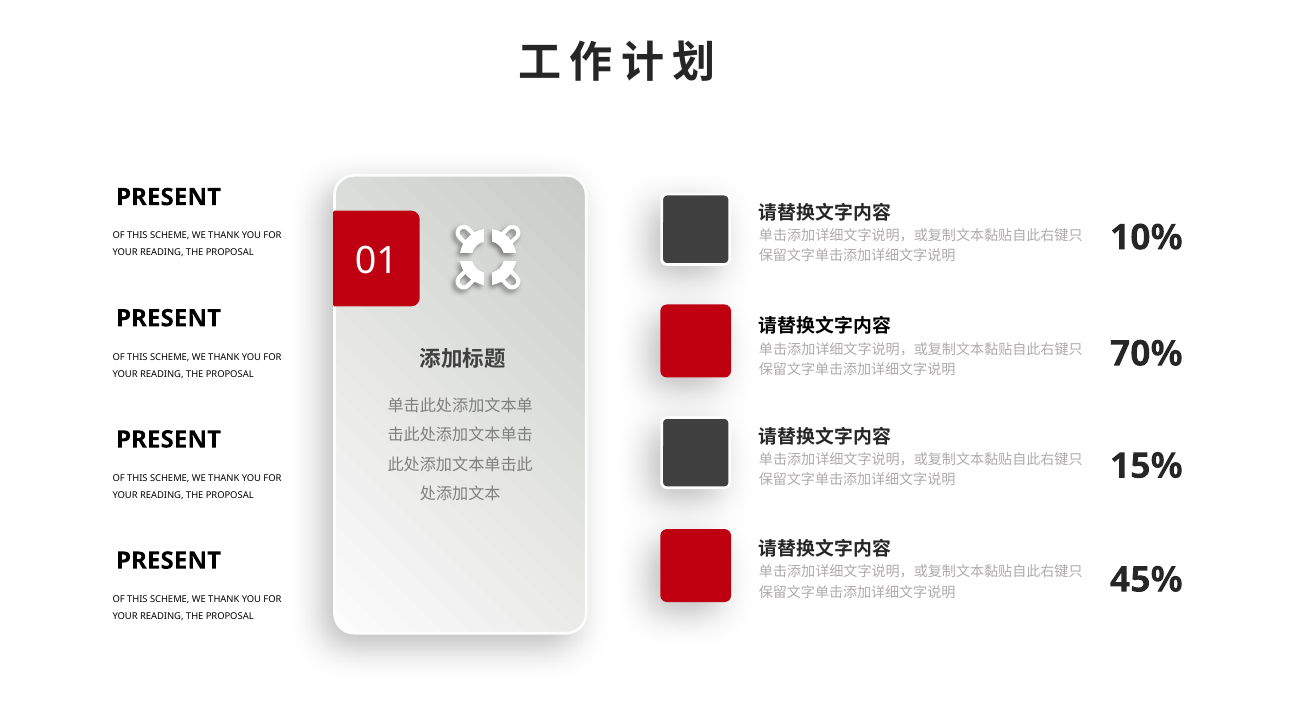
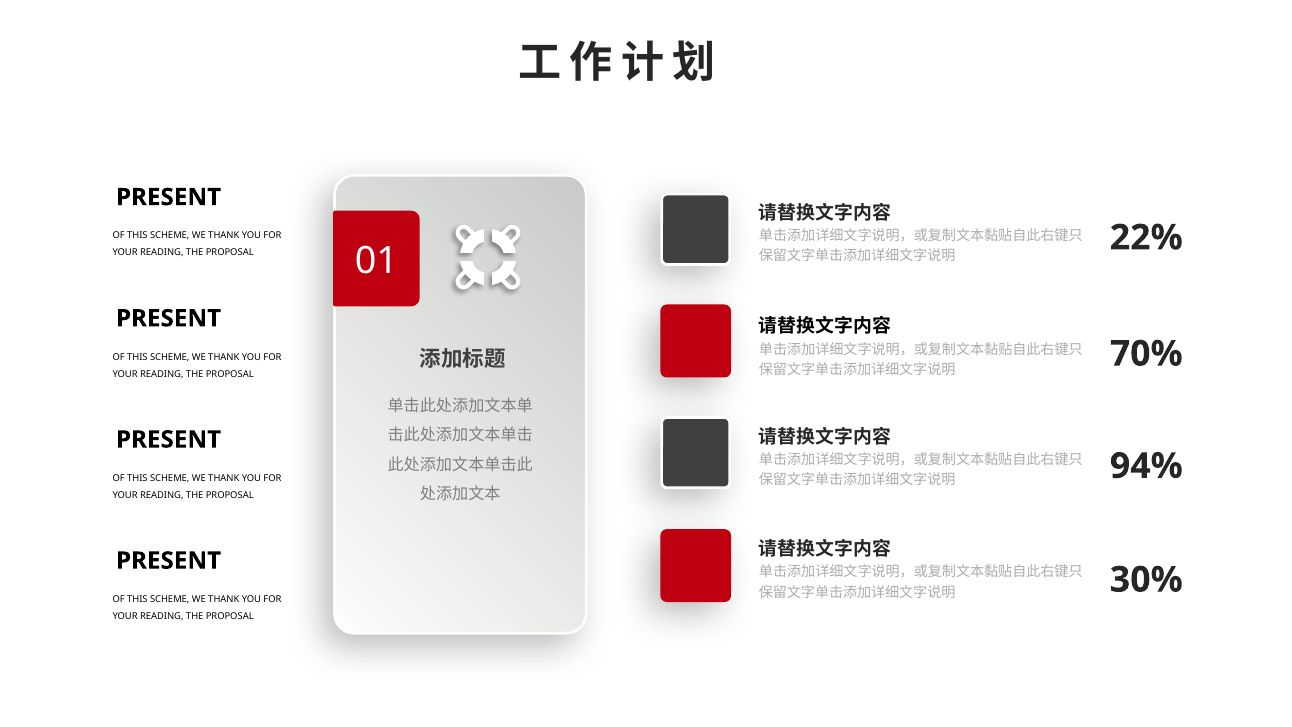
10%: 10% -> 22%
15%: 15% -> 94%
45%: 45% -> 30%
